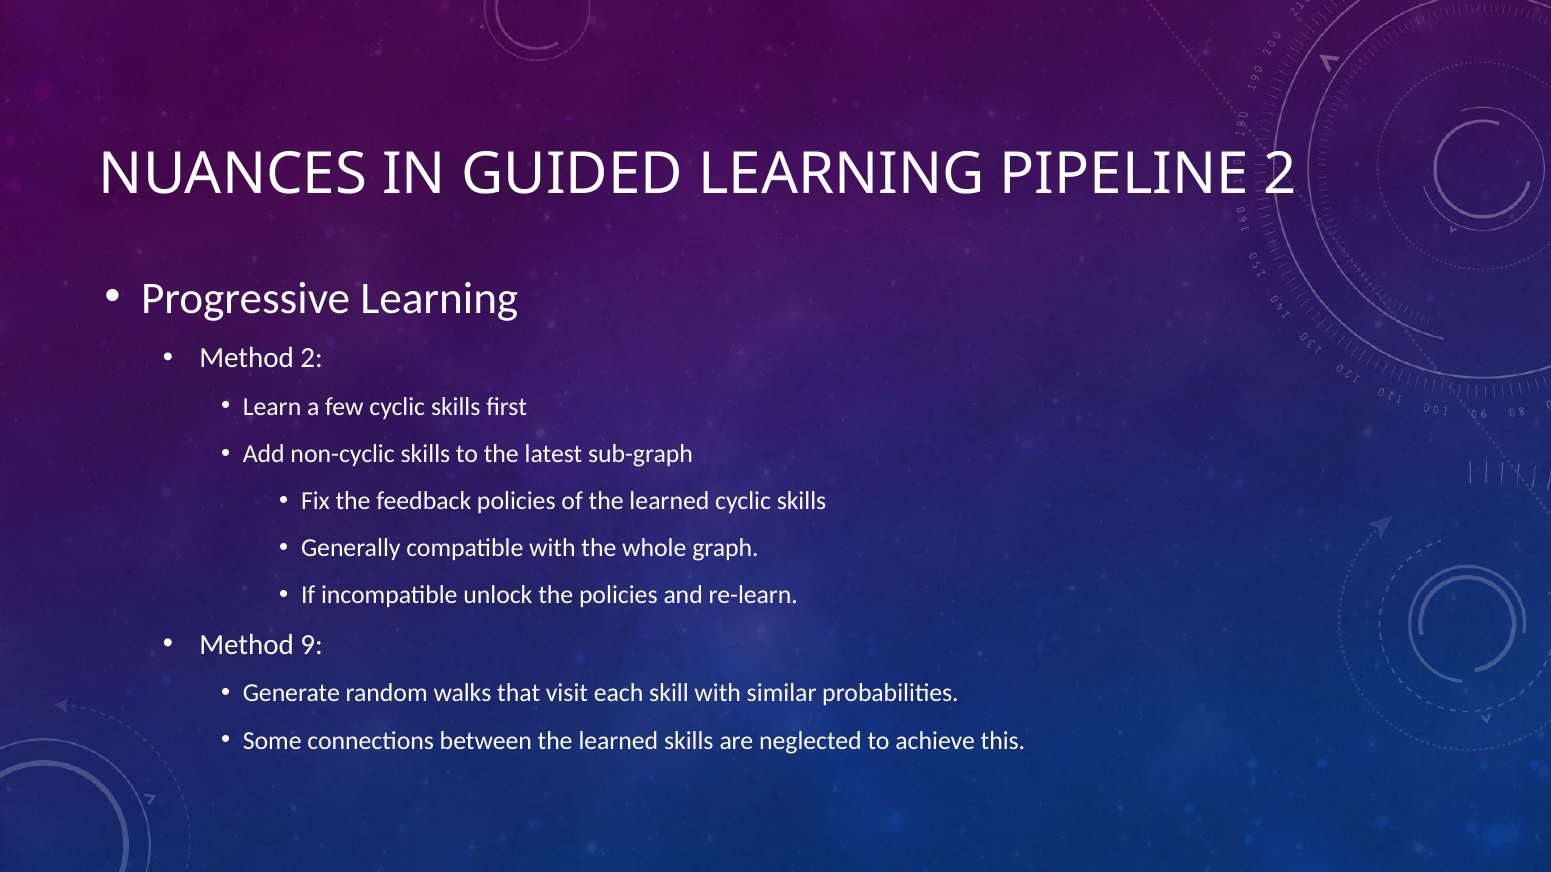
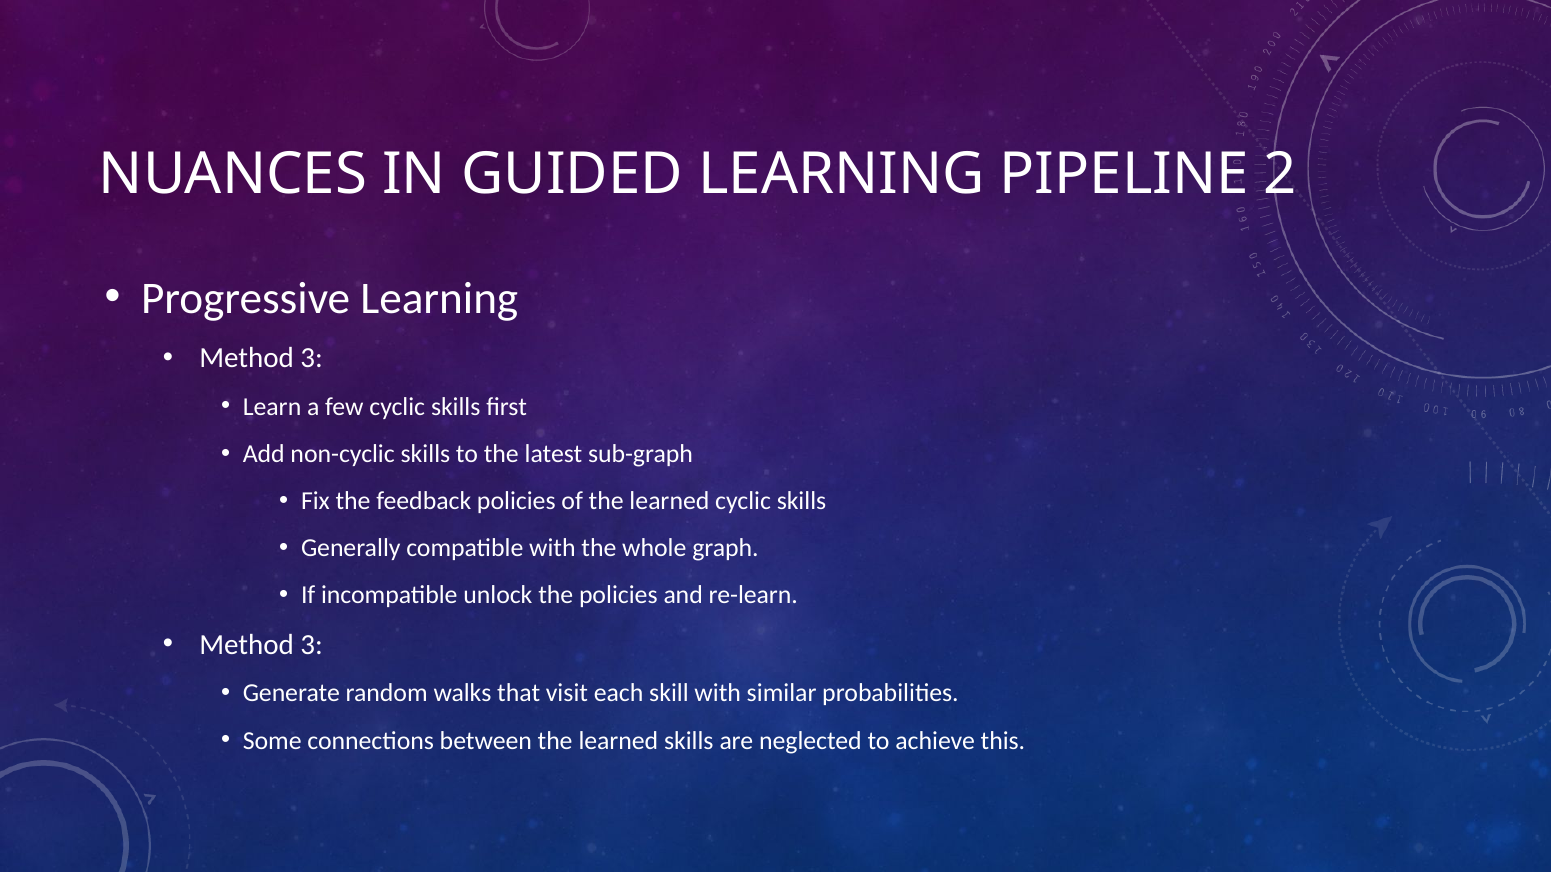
2 at (312, 358): 2 -> 3
9 at (312, 645): 9 -> 3
